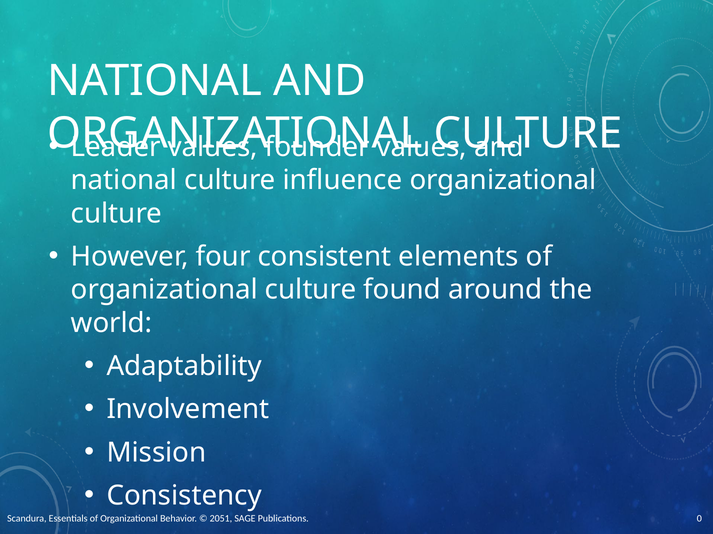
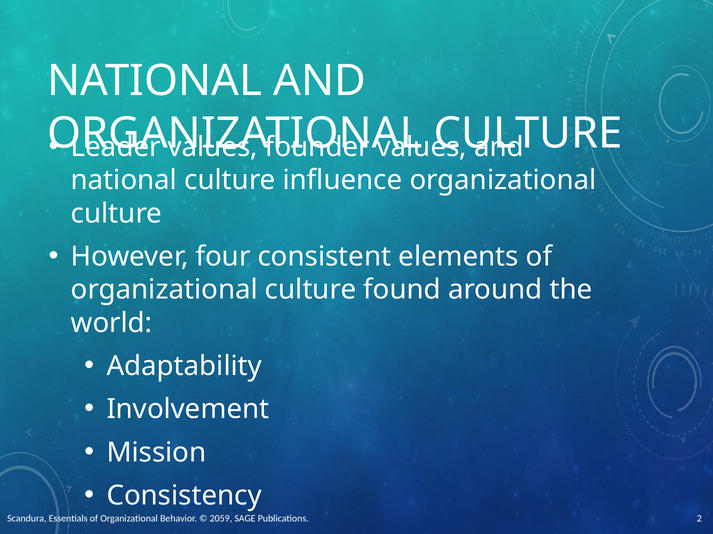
2051: 2051 -> 2059
0: 0 -> 2
